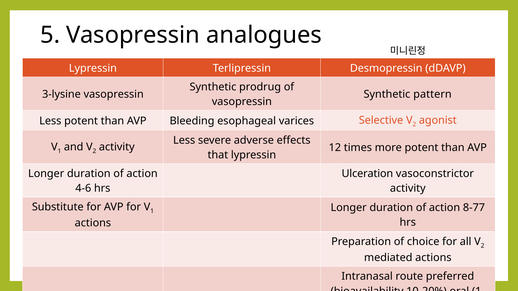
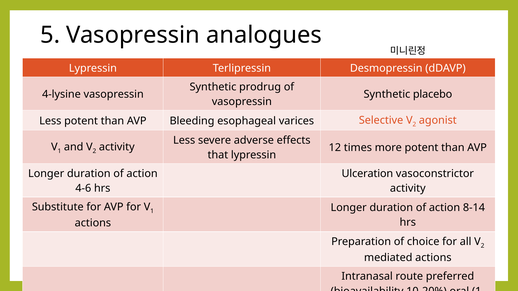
3-lysine: 3-lysine -> 4-lysine
pattern: pattern -> placebo
8-77: 8-77 -> 8-14
